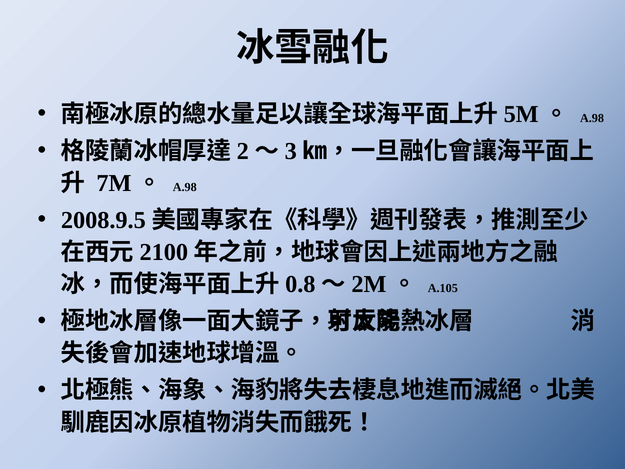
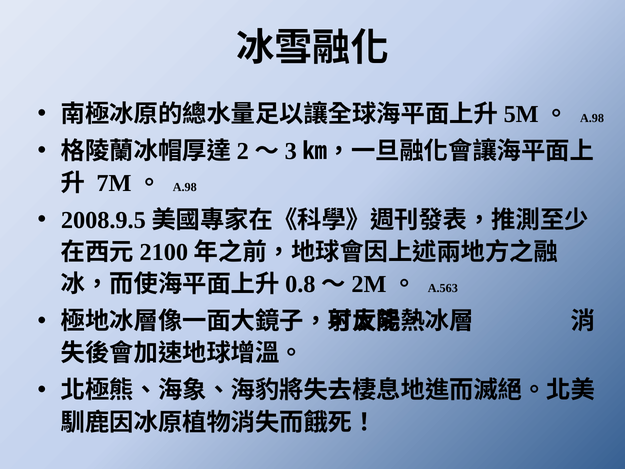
A.105: A.105 -> A.563
